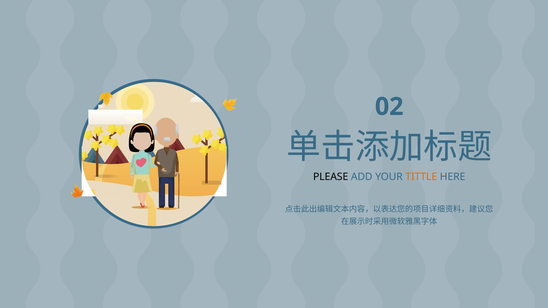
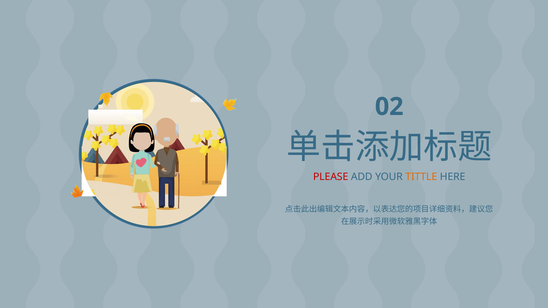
PLEASE colour: black -> red
